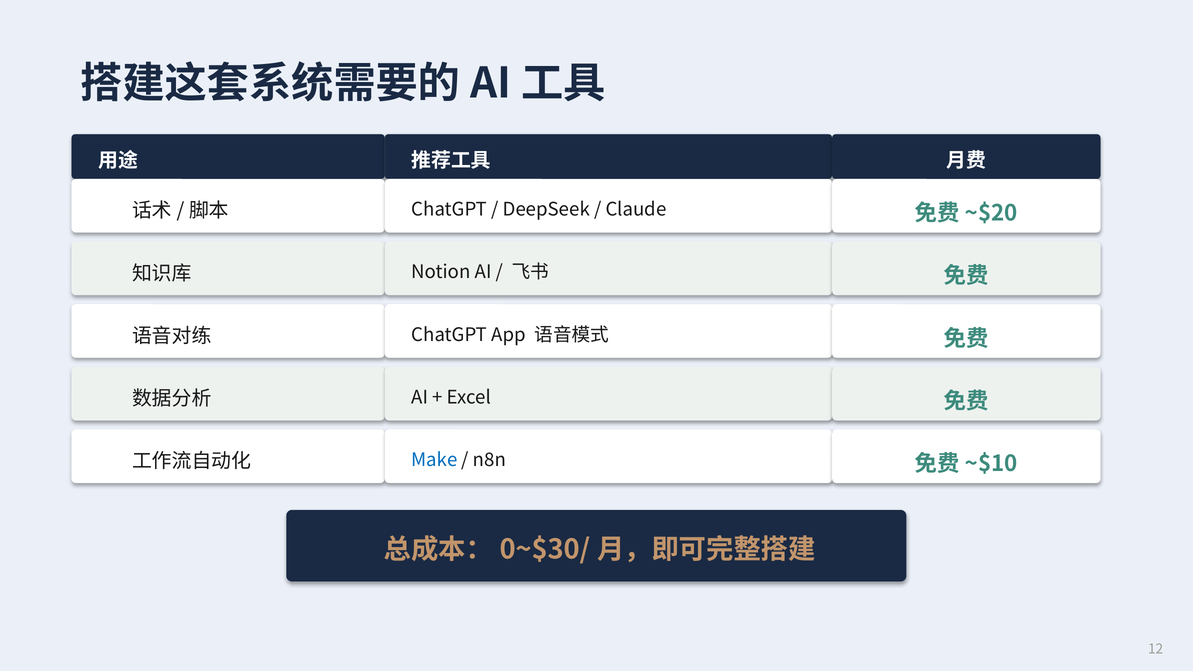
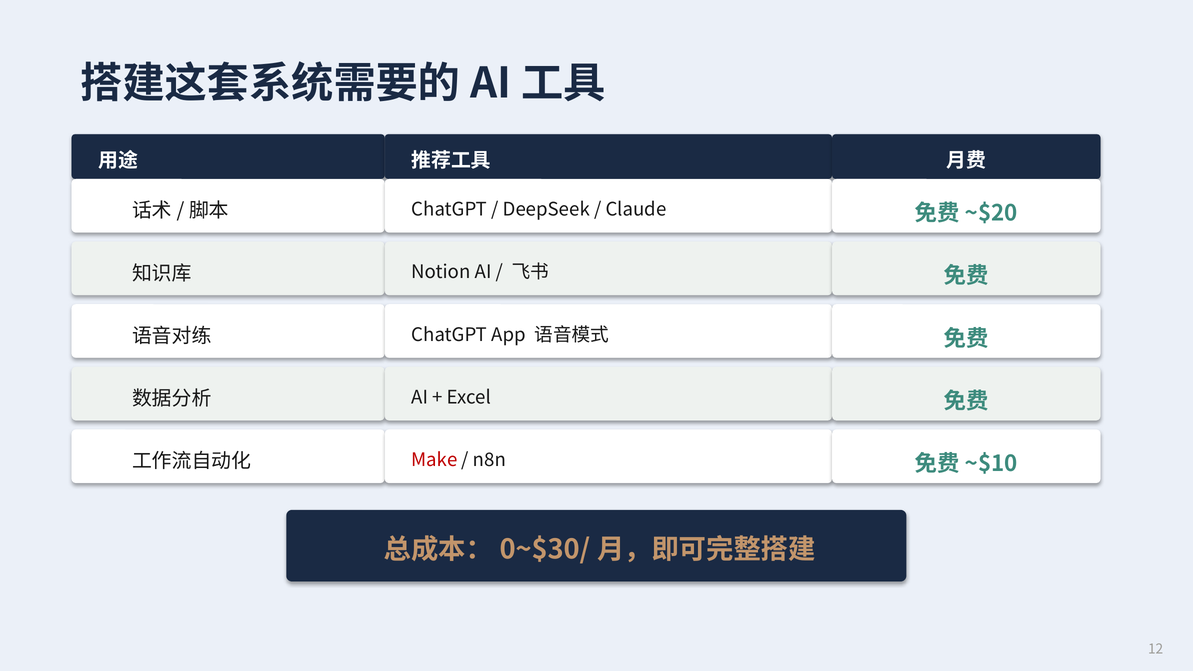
Make colour: blue -> red
